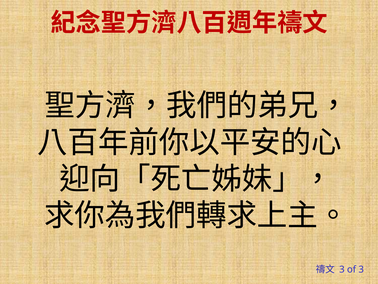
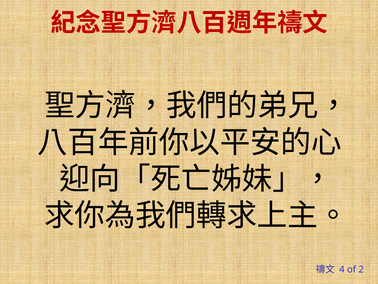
3 at (342, 269): 3 -> 4
of 3: 3 -> 2
